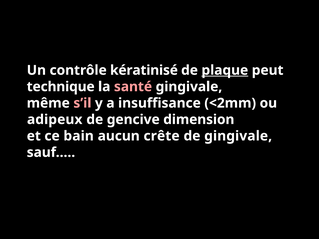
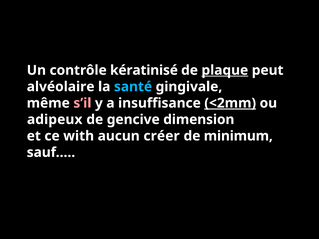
technique: technique -> alvéolaire
santé colour: pink -> light blue
<2mm underline: none -> present
bain: bain -> with
crête: crête -> créer
de gingivale: gingivale -> minimum
